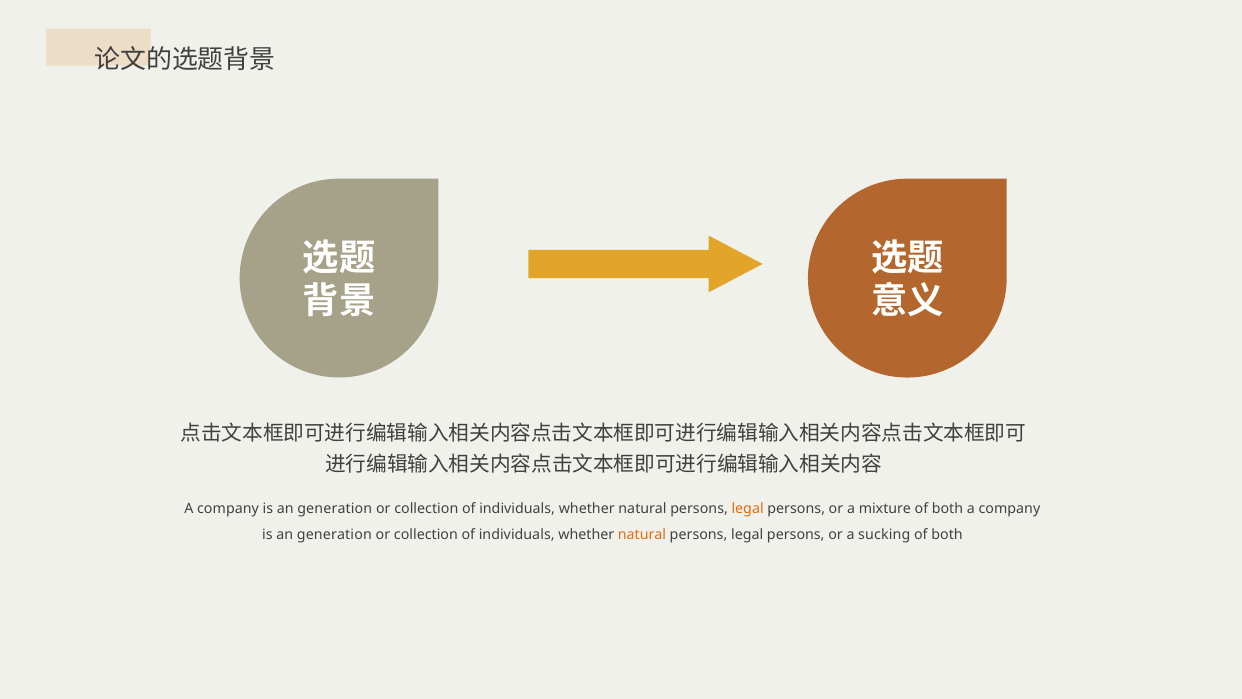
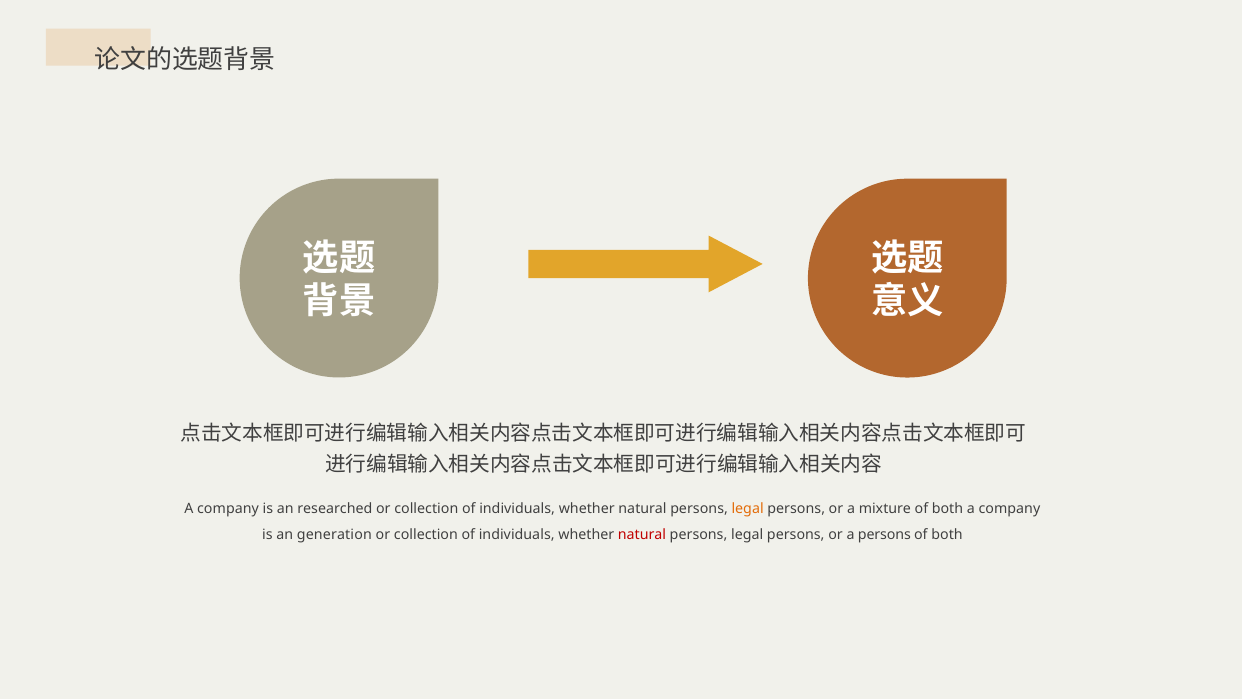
generation at (335, 509): generation -> researched
natural at (642, 535) colour: orange -> red
a sucking: sucking -> persons
